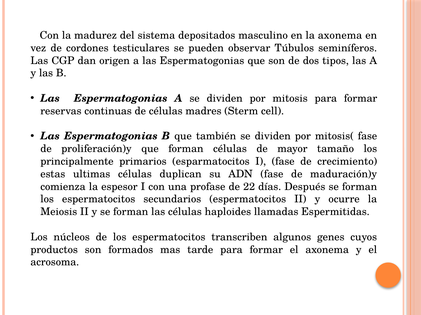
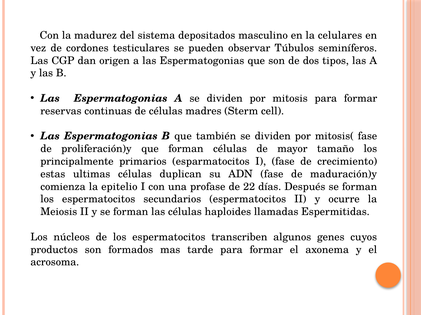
la axonema: axonema -> celulares
espesor: espesor -> epitelio
